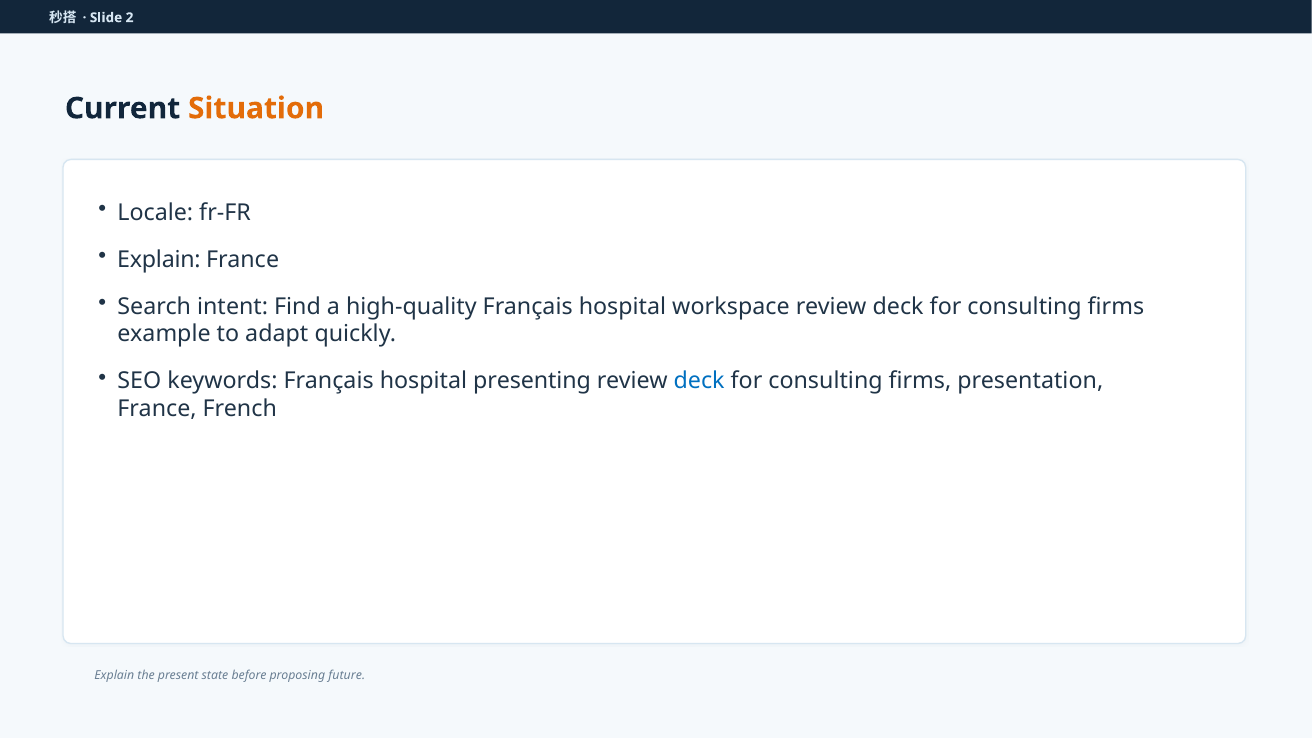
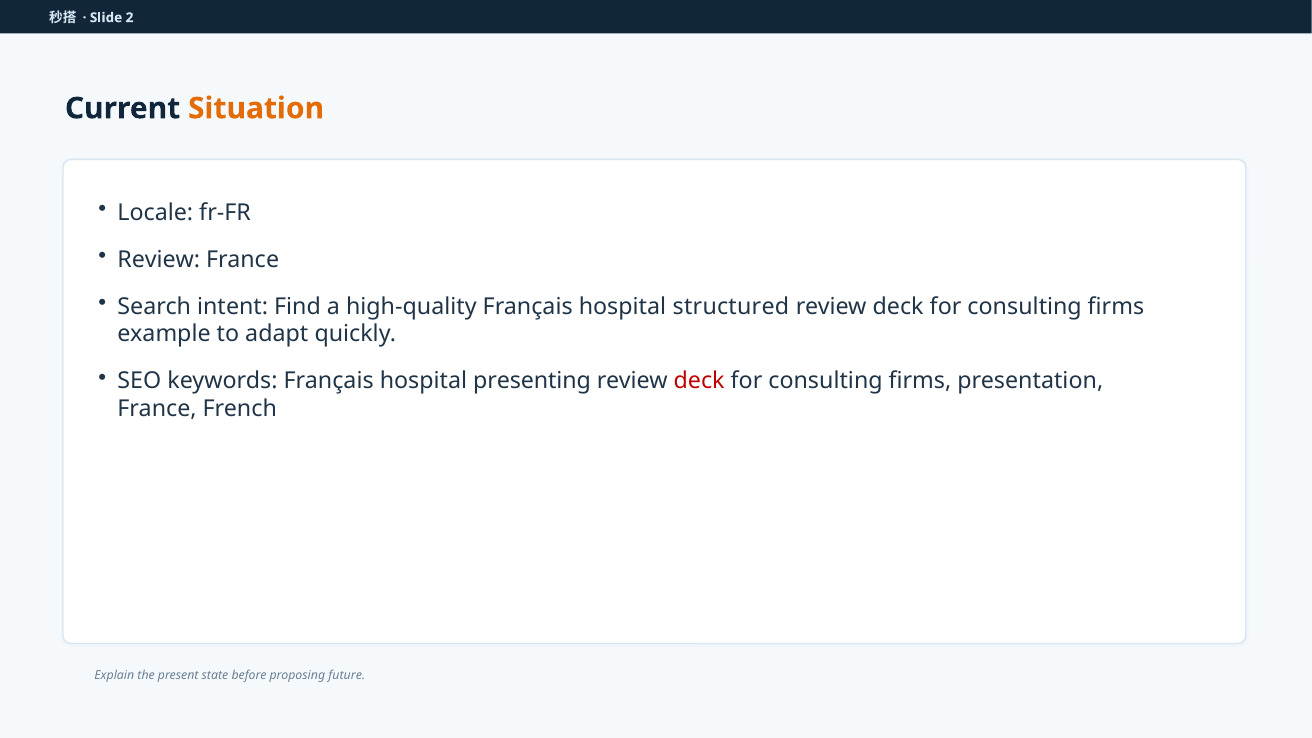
Explain at (159, 259): Explain -> Review
workspace: workspace -> structured
deck at (699, 381) colour: blue -> red
